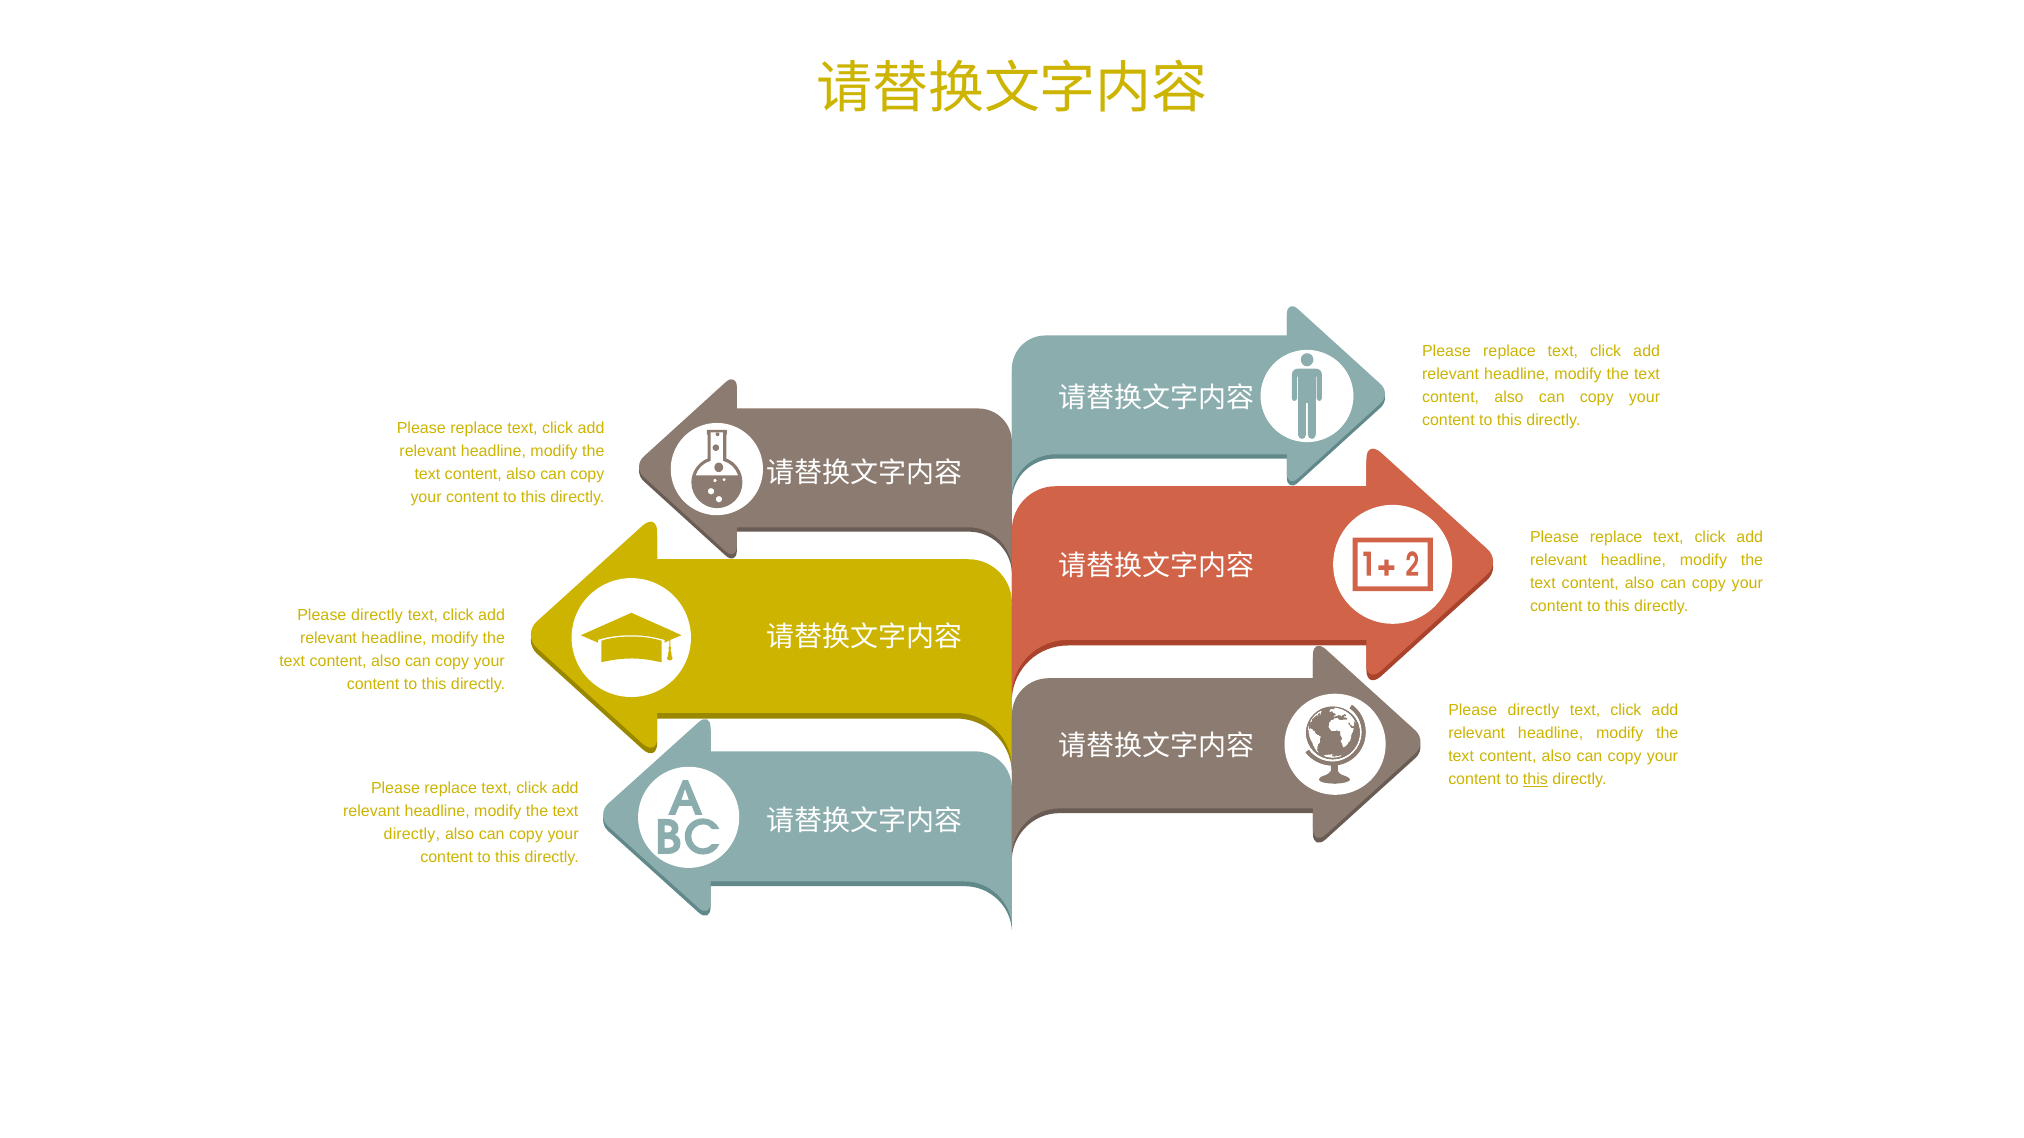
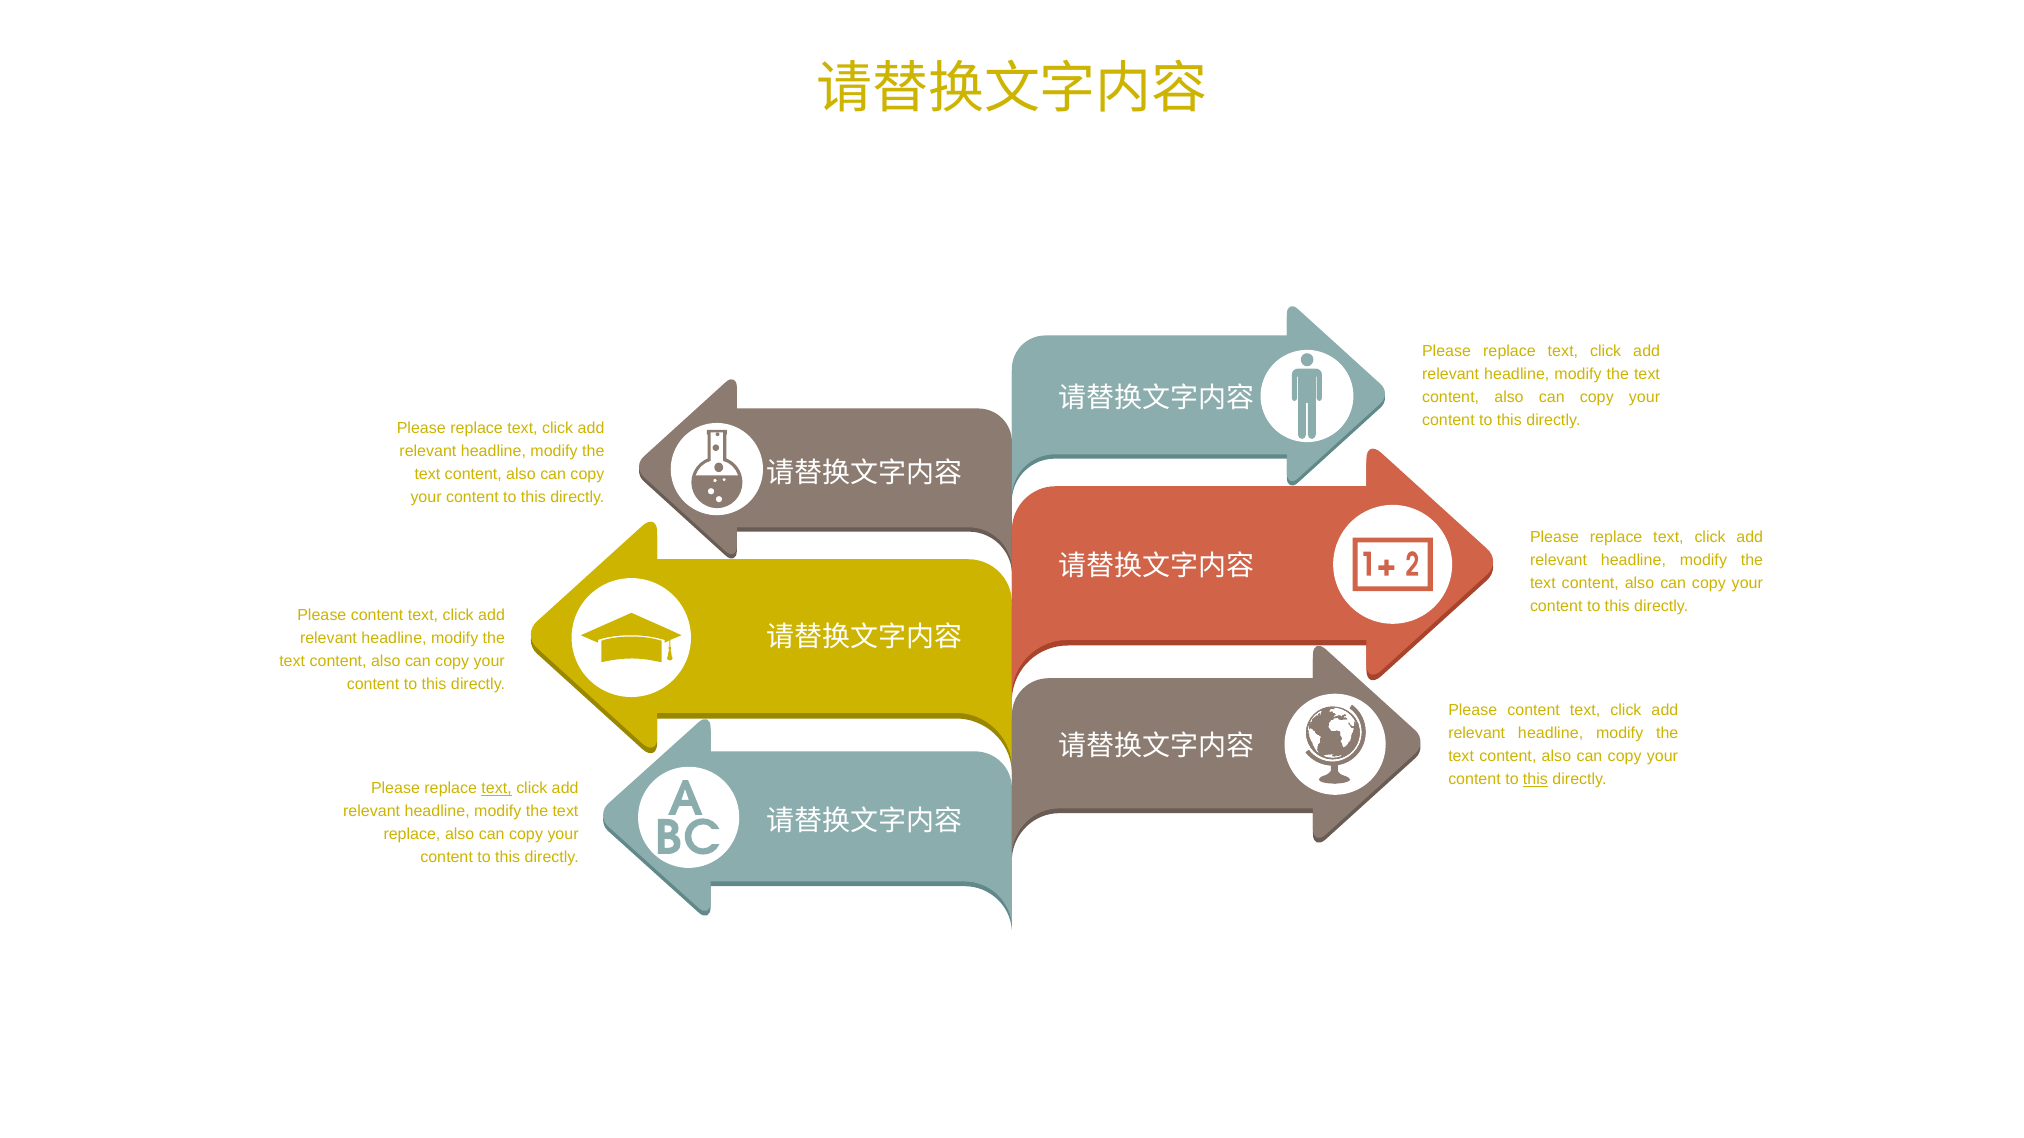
directly at (377, 615): directly -> content
directly at (1534, 711): directly -> content
text at (497, 788) underline: none -> present
directly at (412, 834): directly -> replace
